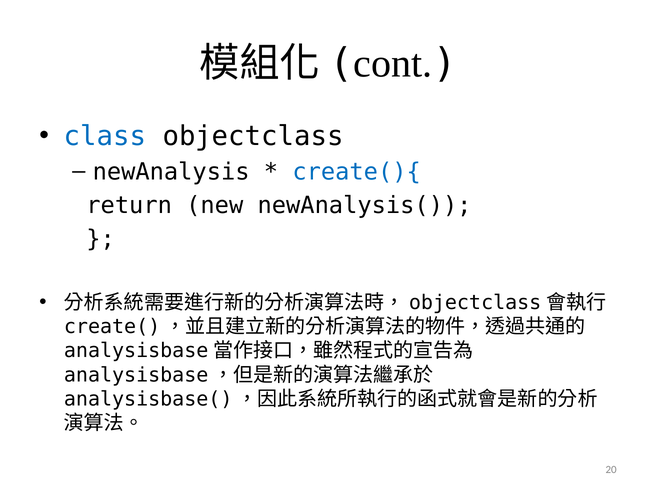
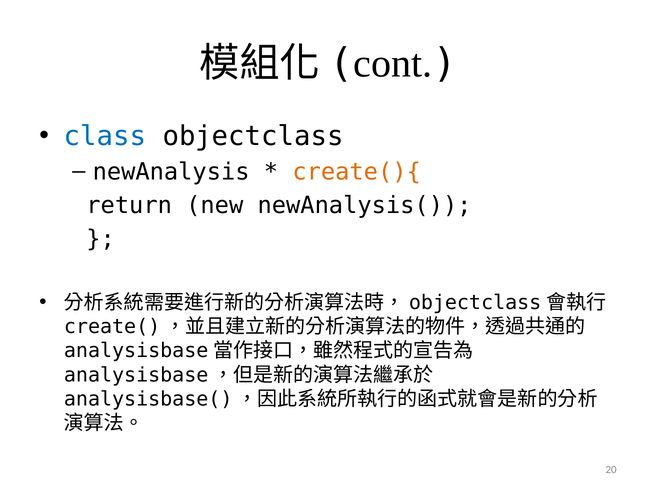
create(){ colour: blue -> orange
